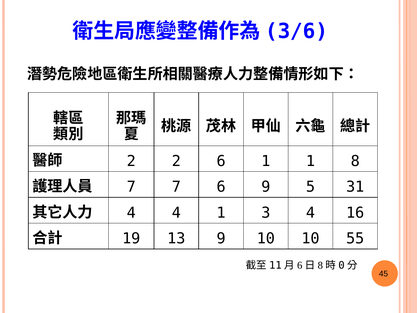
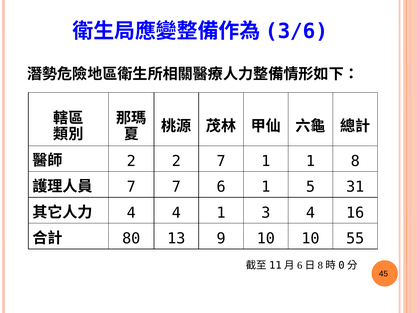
2 6: 6 -> 7
6 9: 9 -> 1
19: 19 -> 80
